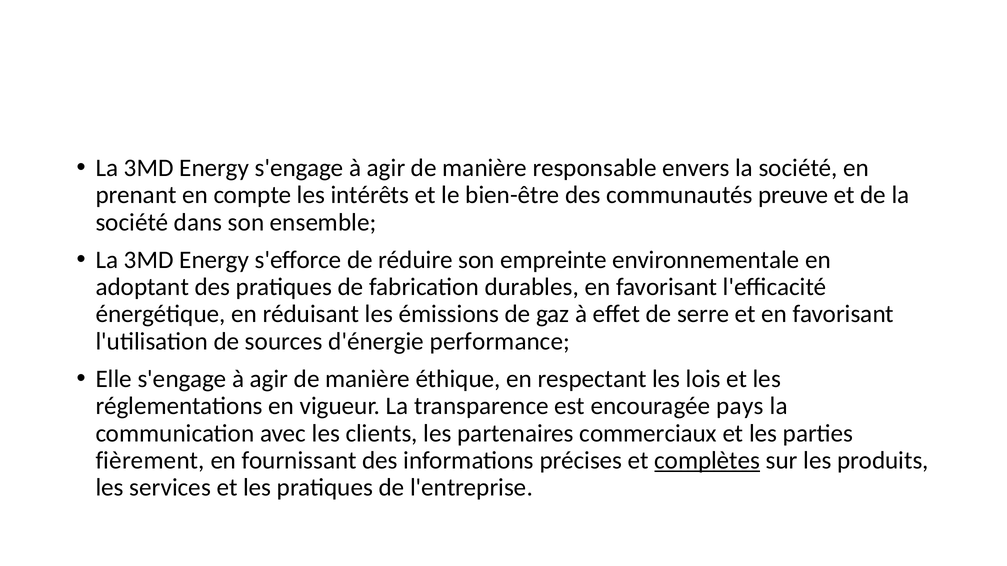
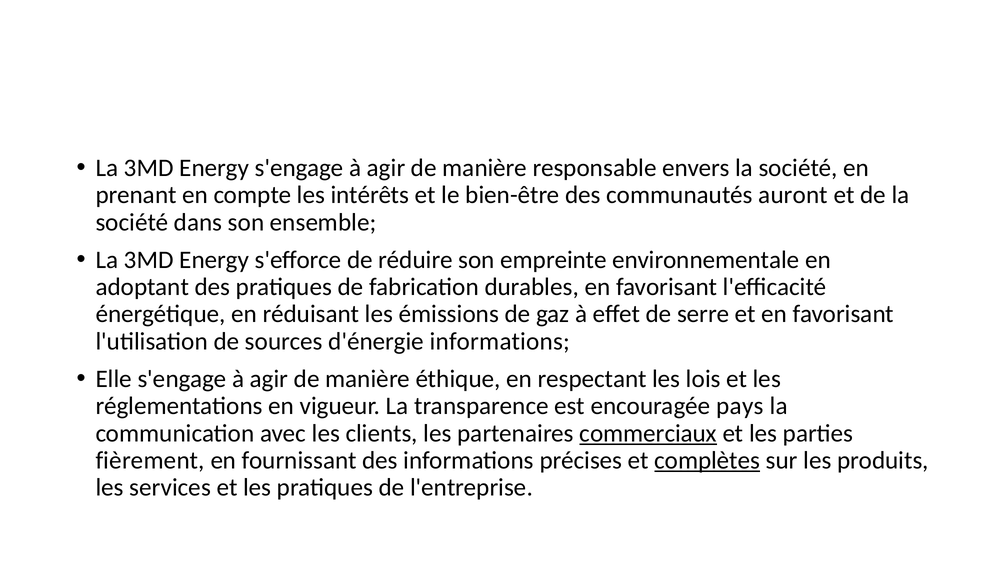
preuve: preuve -> auront
d'énergie performance: performance -> informations
commerciaux underline: none -> present
